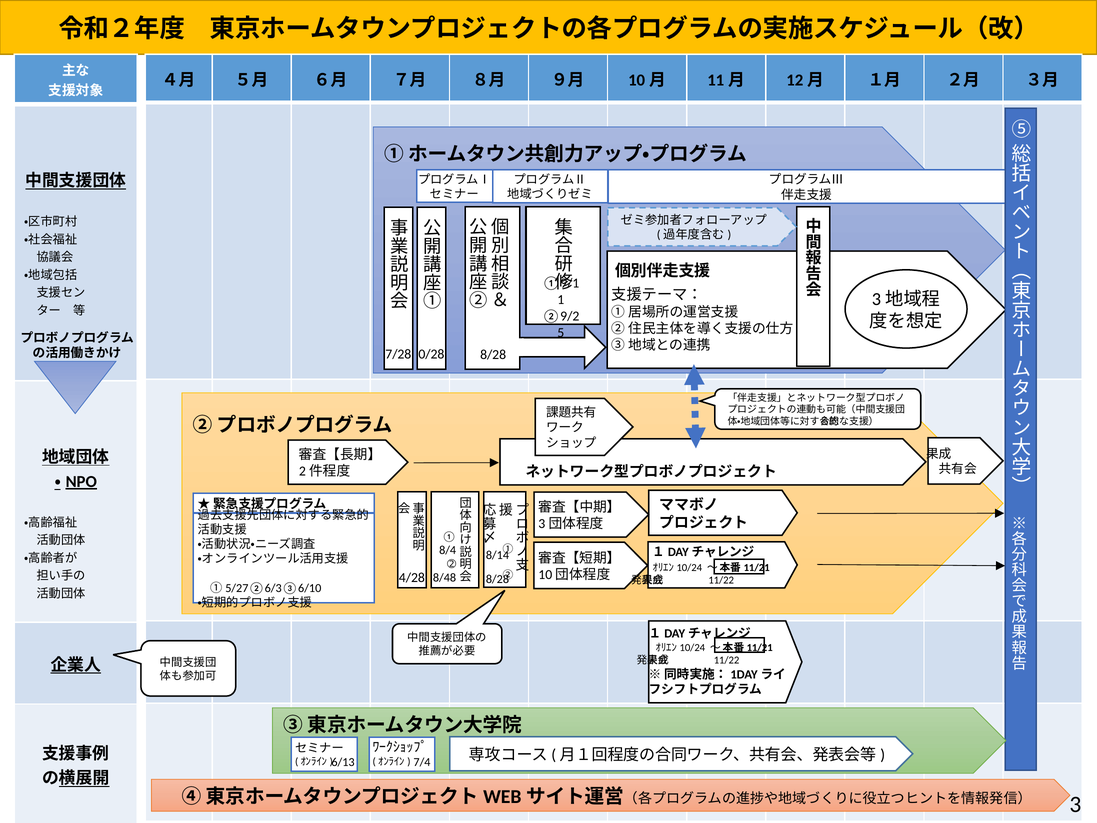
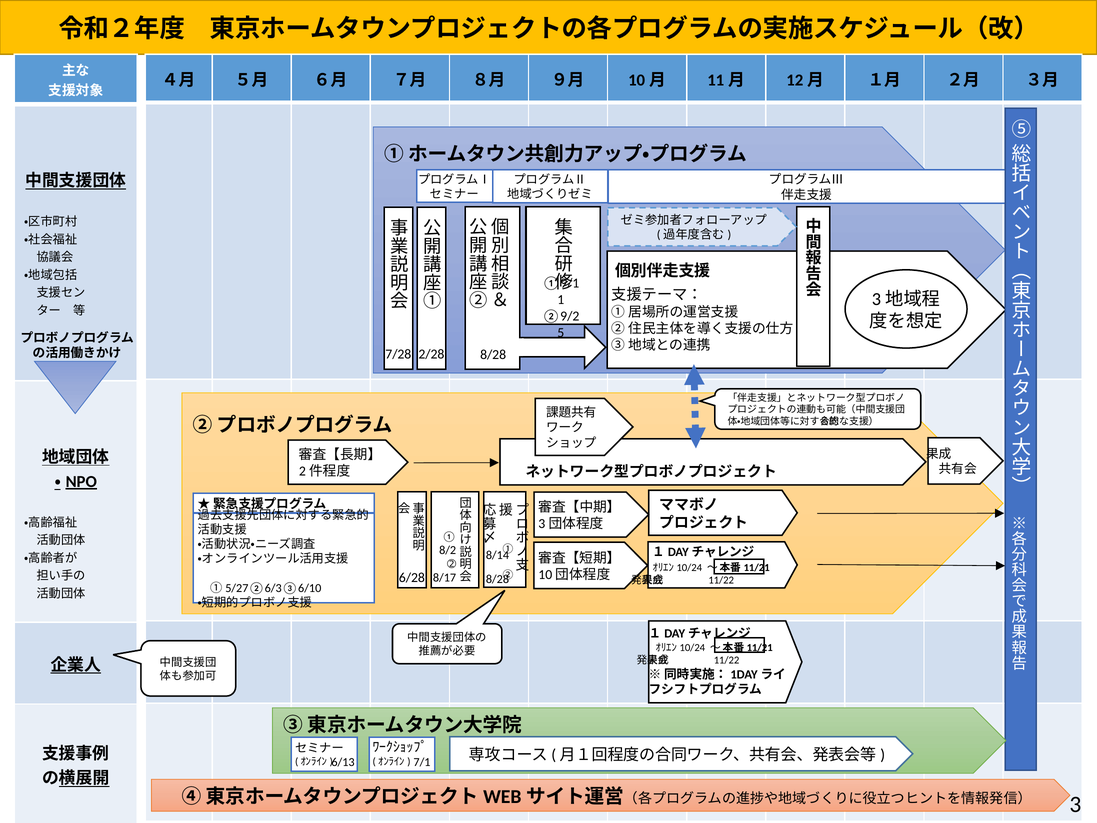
0/28: 0/28 -> 2/28
8/4: 8/4 -> 8/2
4/28: 4/28 -> 6/28
8/48: 8/48 -> 8/17
7/4: 7/4 -> 7/1
